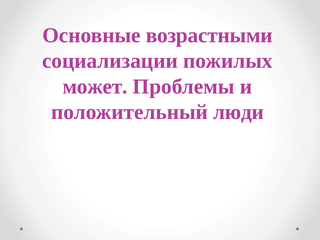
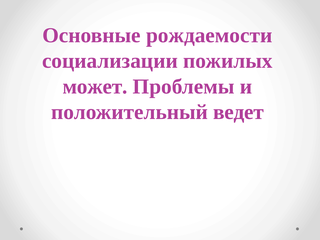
возрастными: возрастными -> рождаемости
люди: люди -> ведет
